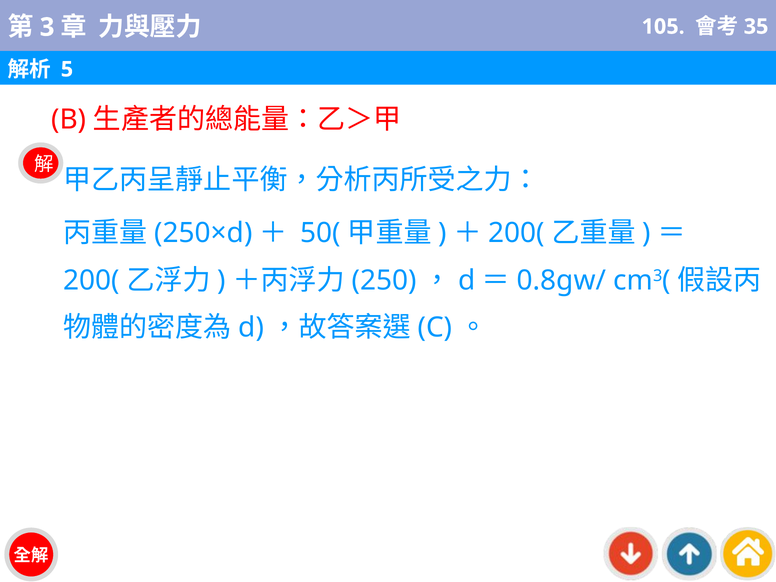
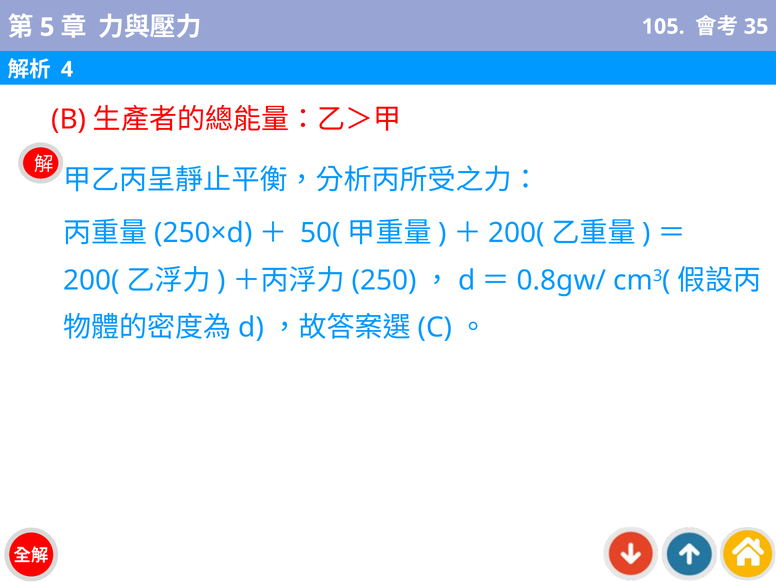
3: 3 -> 5
5: 5 -> 4
